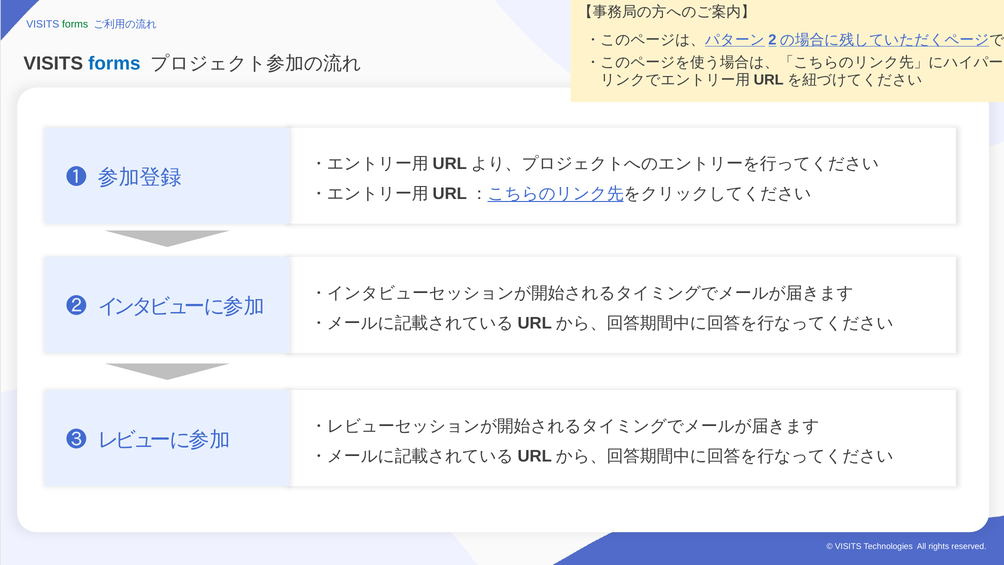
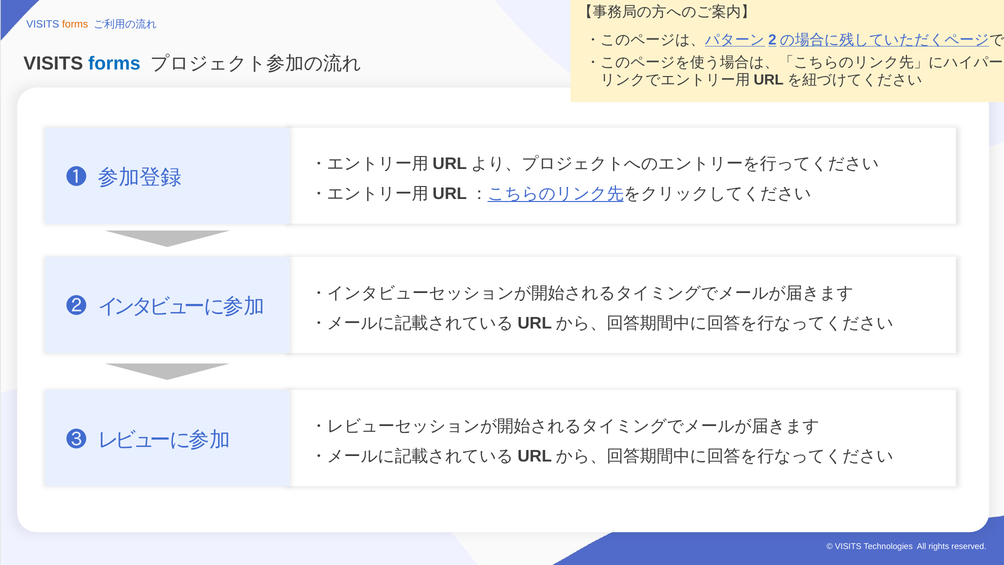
forms at (75, 24) colour: green -> orange
